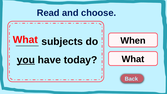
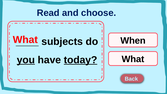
today underline: none -> present
